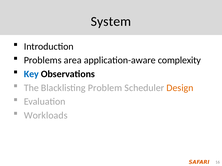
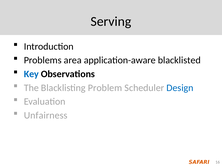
System: System -> Serving
complexity: complexity -> blacklisted
Design colour: orange -> blue
Workloads: Workloads -> Unfairness
